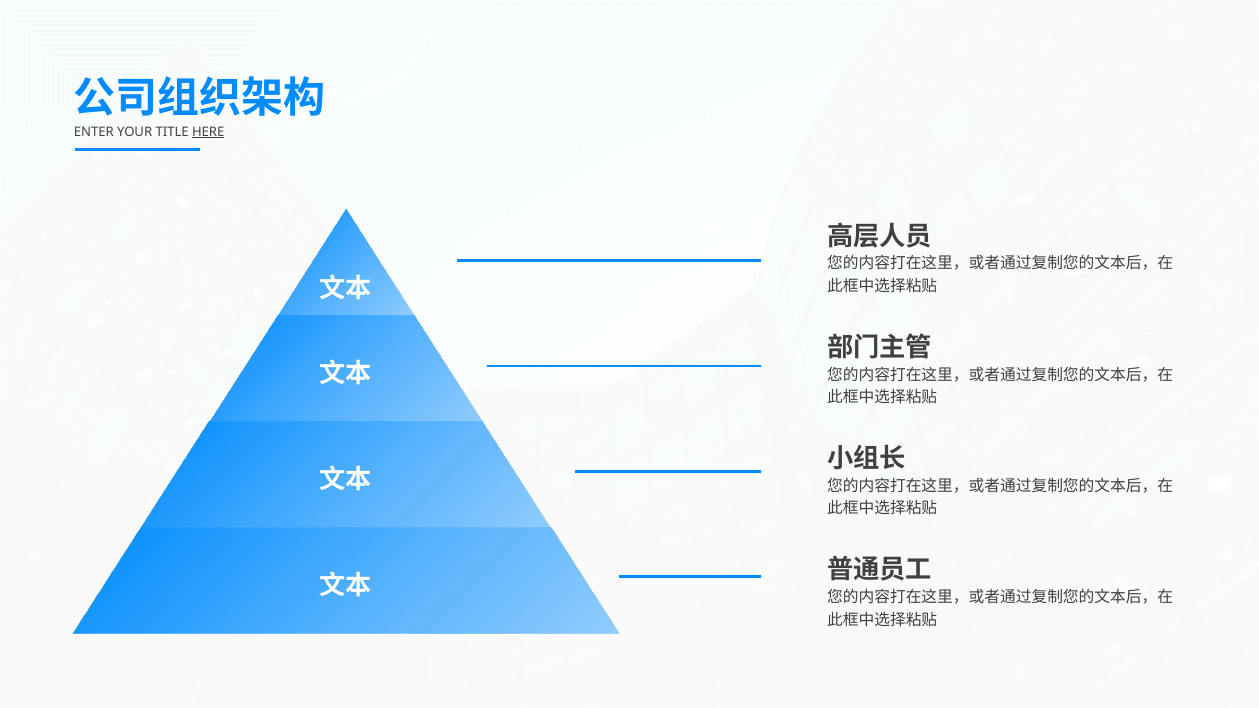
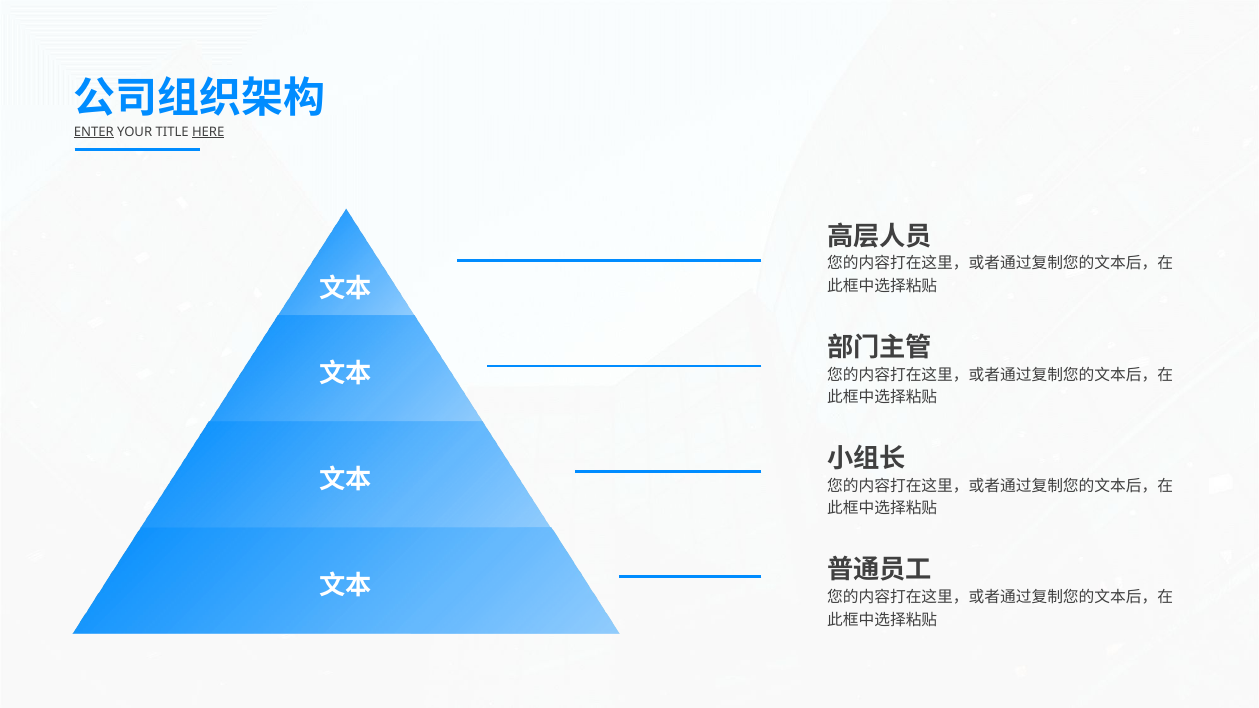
ENTER underline: none -> present
